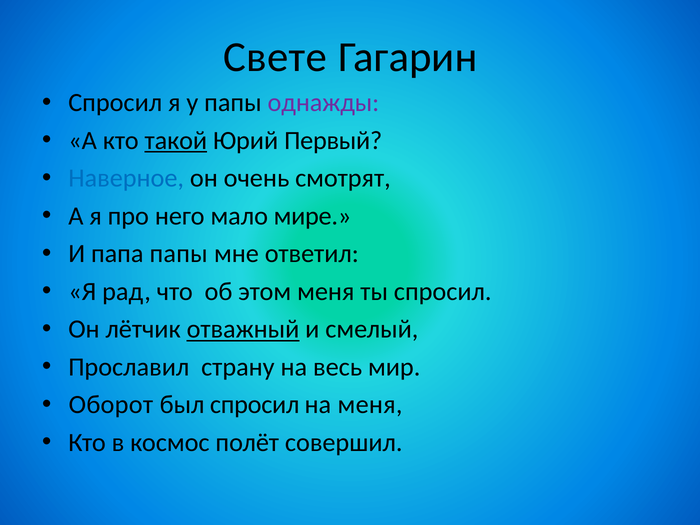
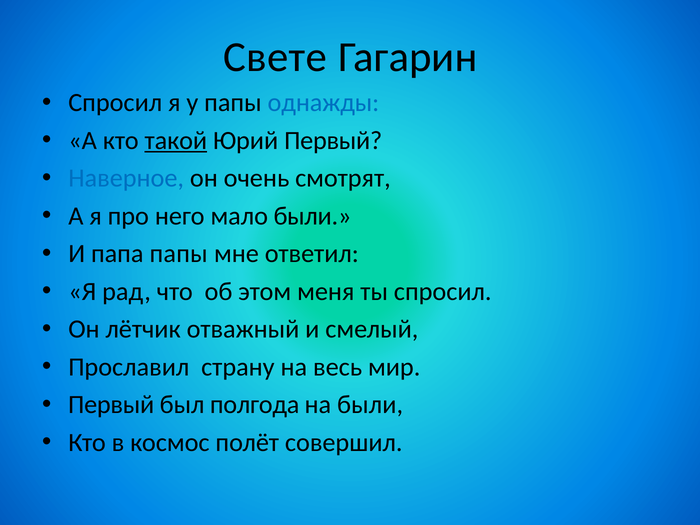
однажды colour: purple -> blue
мало мире: мире -> были
отважный underline: present -> none
Оборот at (111, 405): Оборот -> Первый
был спросил: спросил -> полгода
на меня: меня -> были
